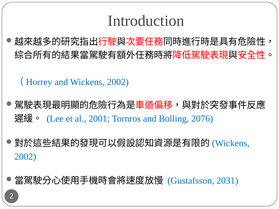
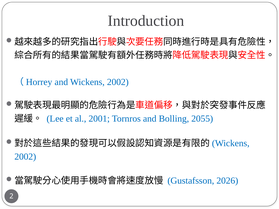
2076: 2076 -> 2055
2031: 2031 -> 2026
